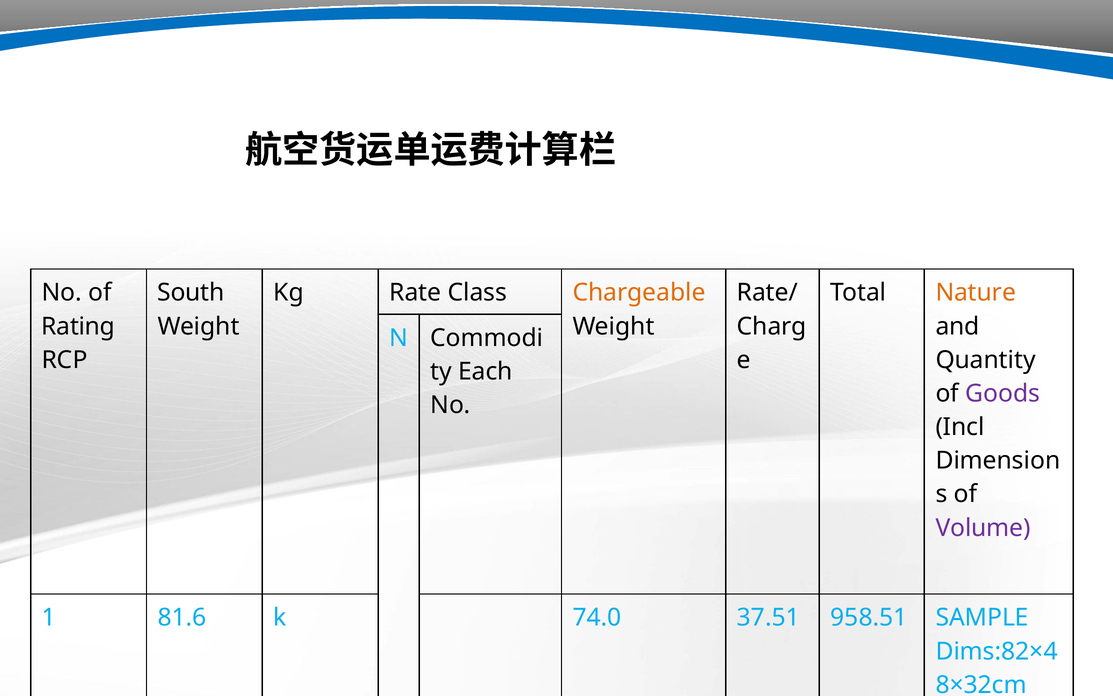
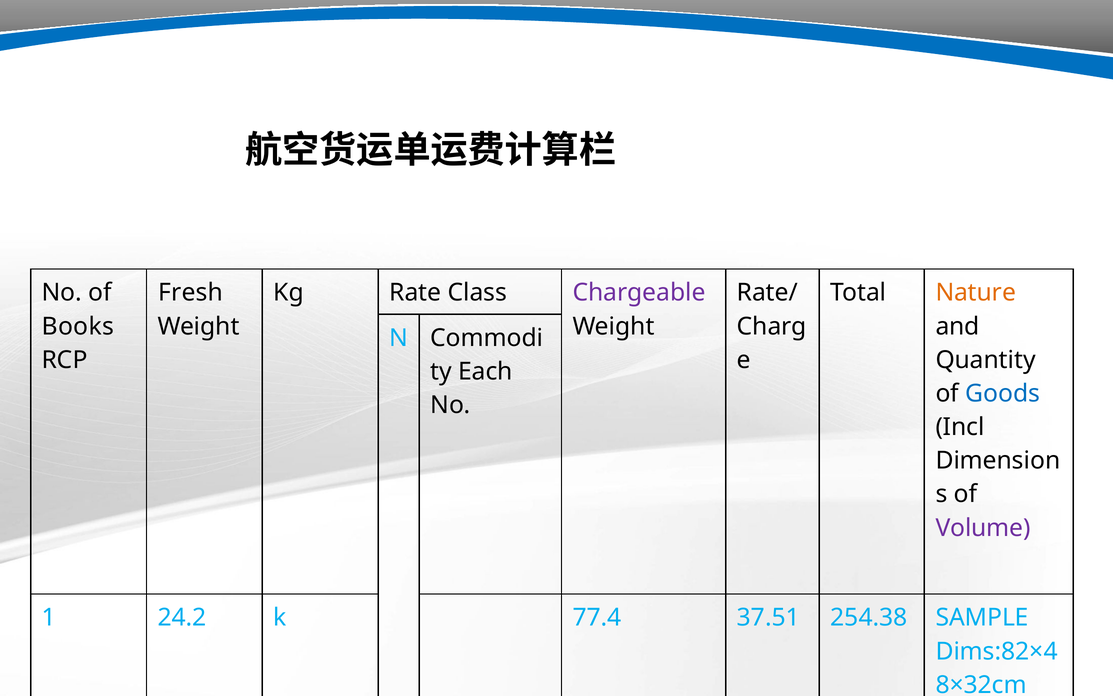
South: South -> Fresh
Chargeable colour: orange -> purple
Rating: Rating -> Books
Goods colour: purple -> blue
81.6: 81.6 -> 24.2
74.0: 74.0 -> 77.4
958.51: 958.51 -> 254.38
